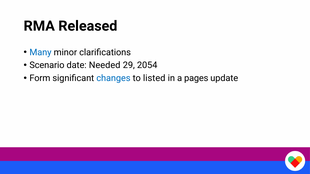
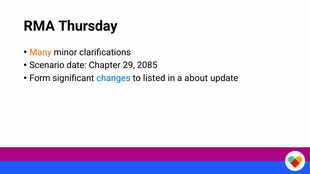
Released: Released -> Thursday
Many colour: blue -> orange
Needed: Needed -> Chapter
2054: 2054 -> 2085
pages: pages -> about
